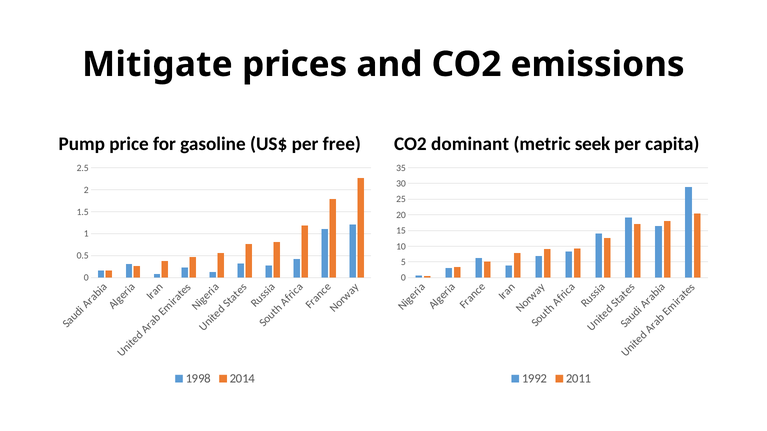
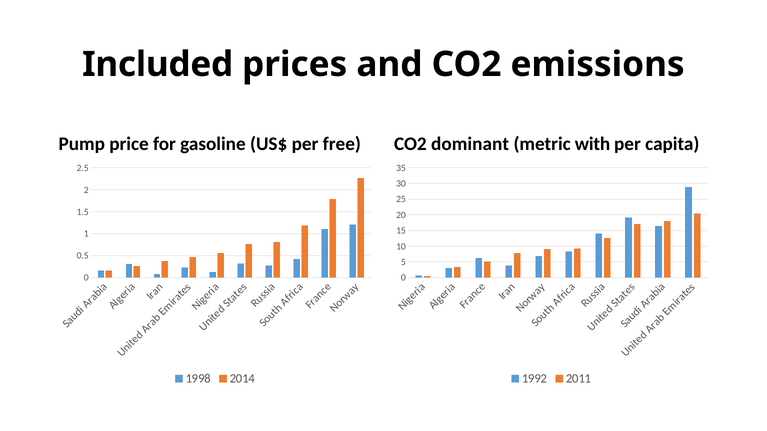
Mitigate: Mitigate -> Included
seek: seek -> with
